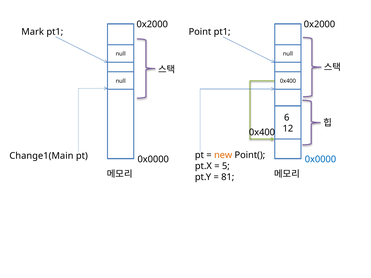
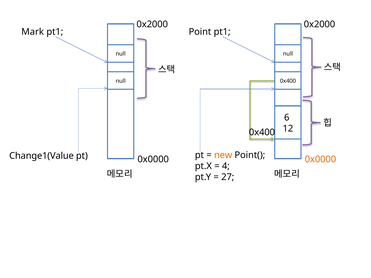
Change1(Main: Change1(Main -> Change1(Value
0x0000 at (320, 159) colour: blue -> orange
5: 5 -> 4
81: 81 -> 27
